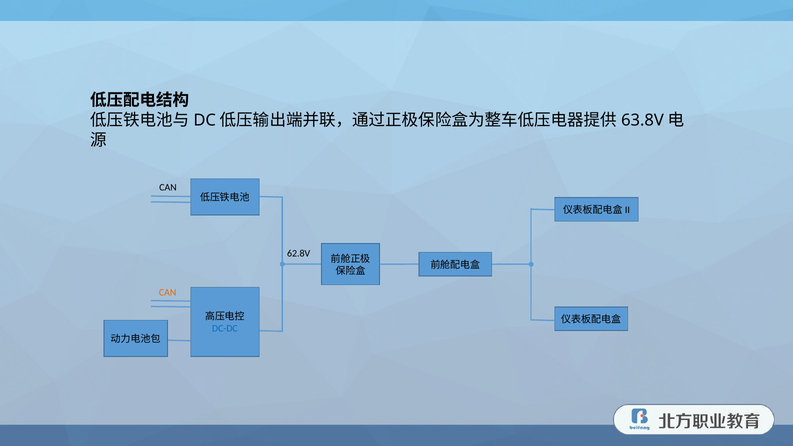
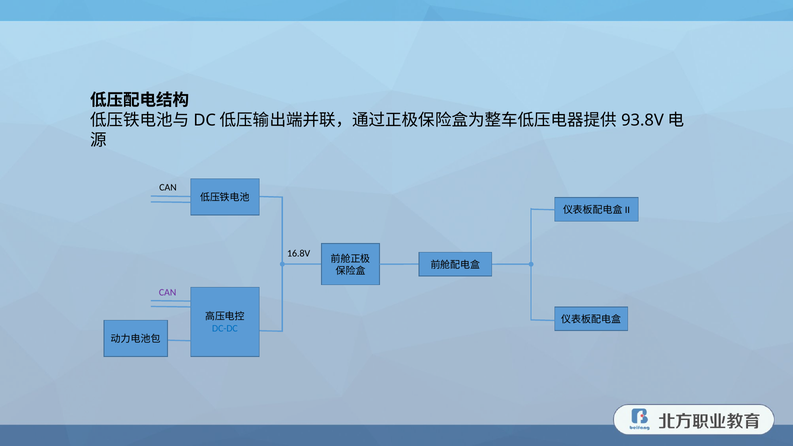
63.8V: 63.8V -> 93.8V
62.8V: 62.8V -> 16.8V
CAN at (168, 292) colour: orange -> purple
